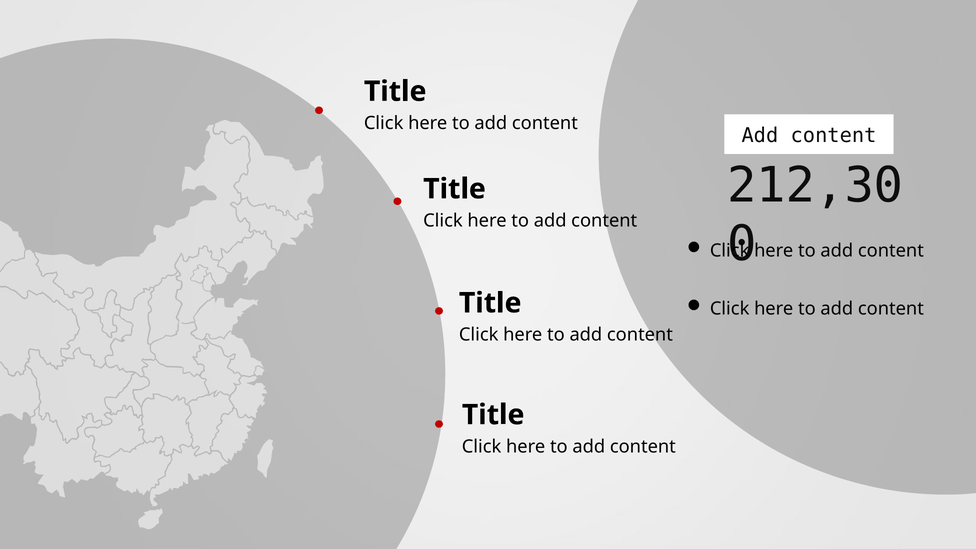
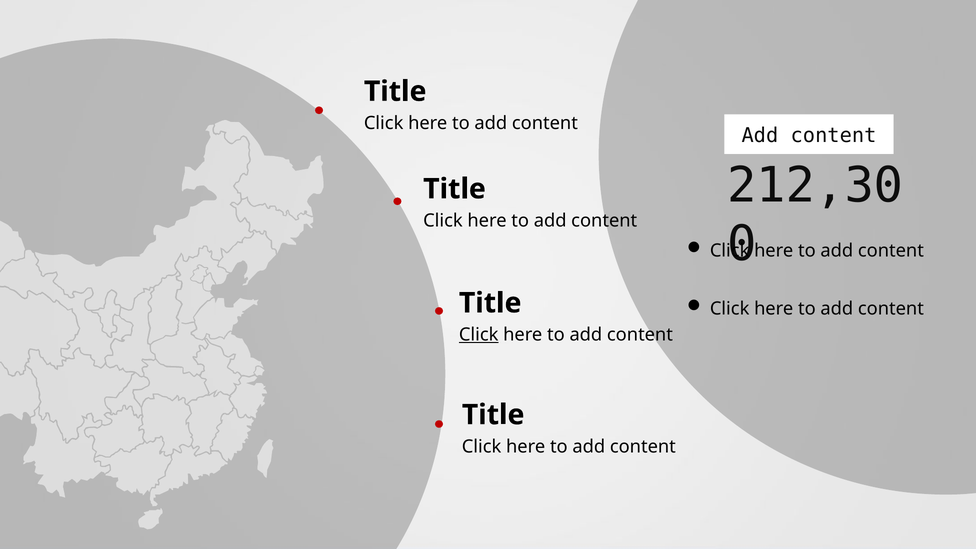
Click at (479, 335) underline: none -> present
